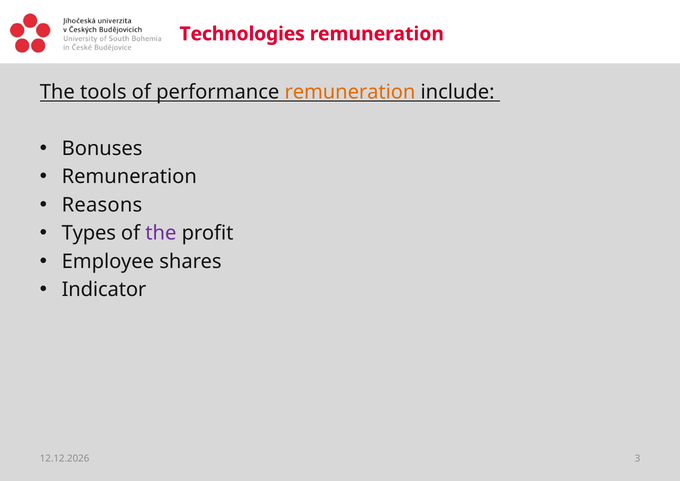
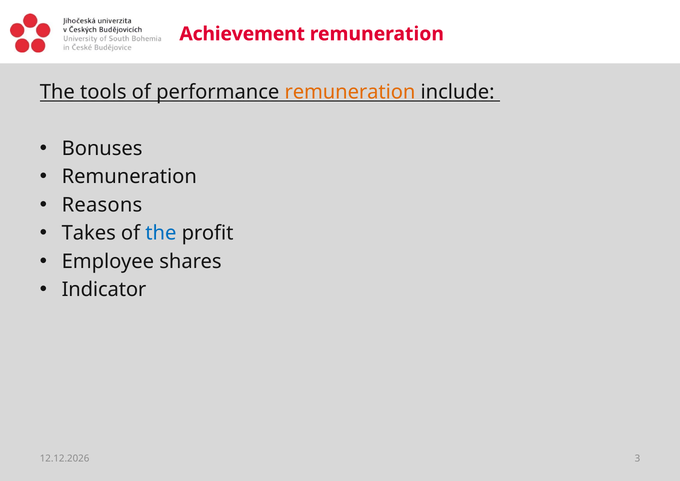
Technologies: Technologies -> Achievement
Types: Types -> Takes
the at (161, 233) colour: purple -> blue
